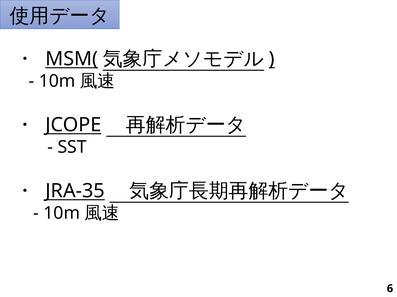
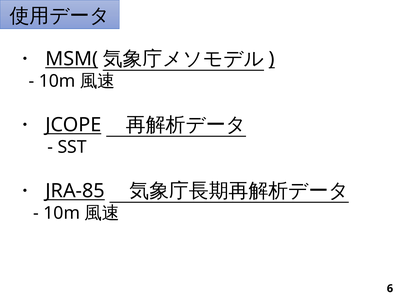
JRA-35: JRA-35 -> JRA-85
